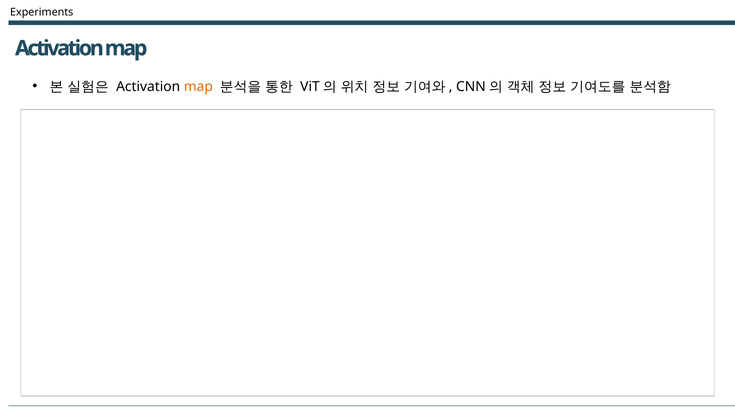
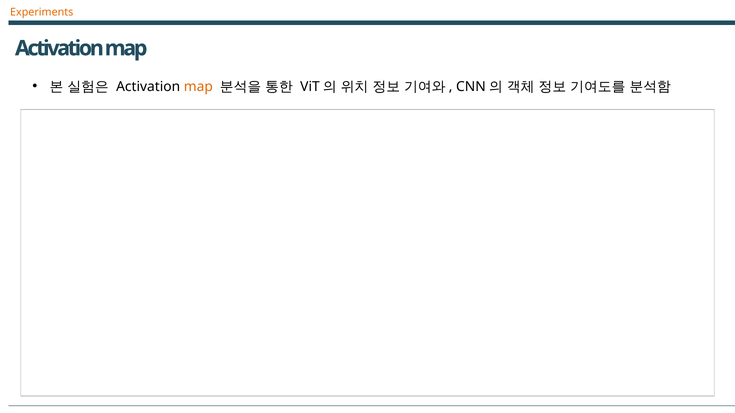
Experiments colour: black -> orange
